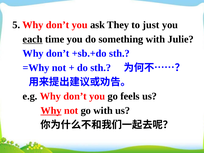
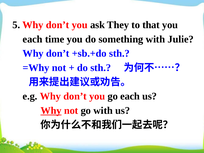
just: just -> that
each at (33, 39) underline: present -> none
go feels: feels -> each
